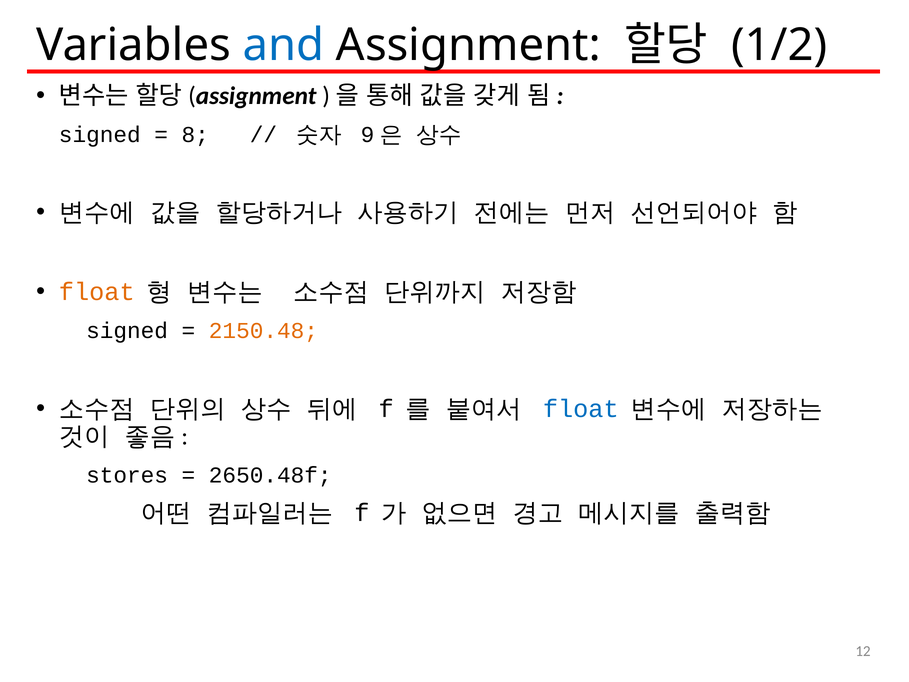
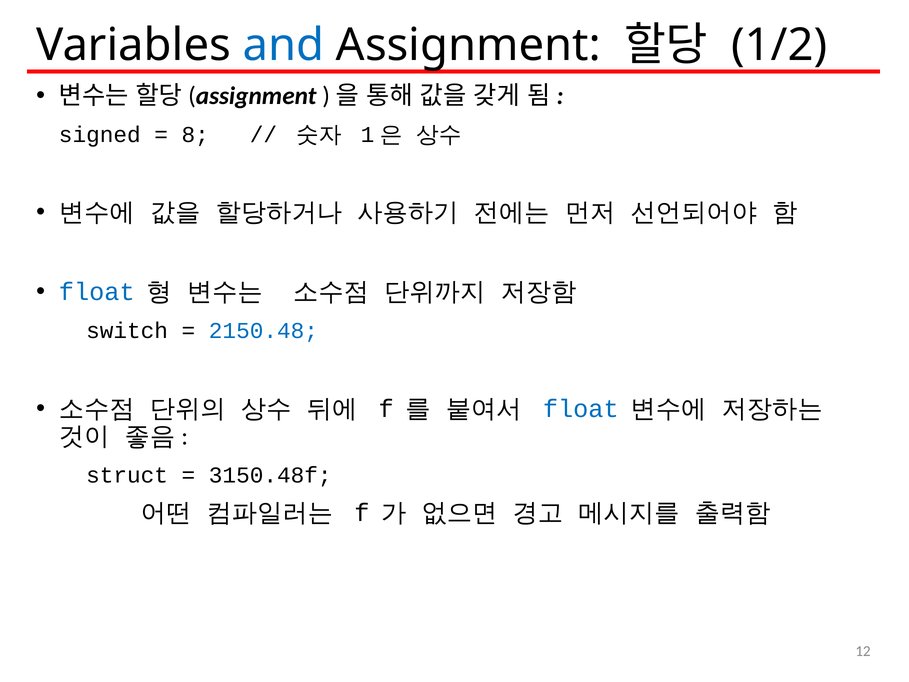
9: 9 -> 1
float at (97, 292) colour: orange -> blue
signed at (127, 331): signed -> switch
2150.48 colour: orange -> blue
stores: stores -> struct
2650.48f: 2650.48f -> 3150.48f
